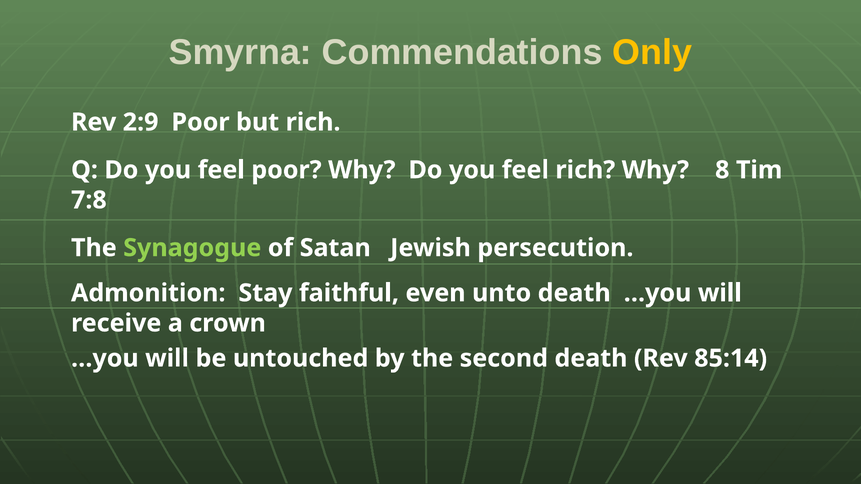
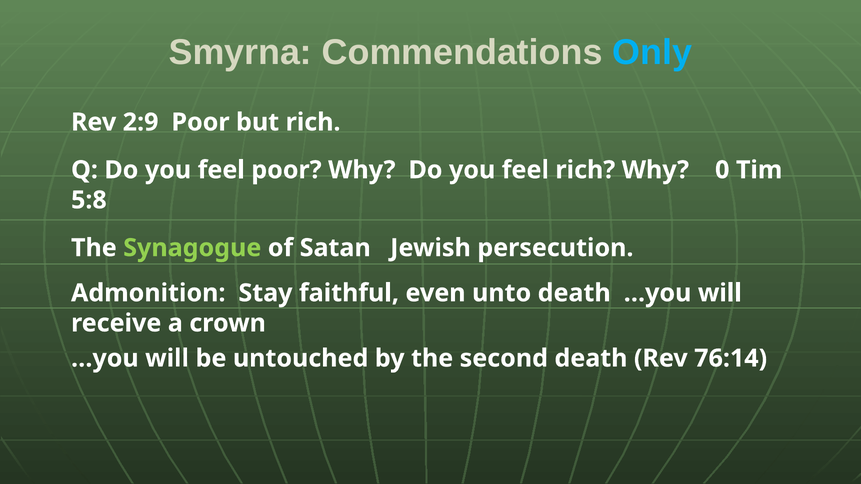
Only colour: yellow -> light blue
8: 8 -> 0
7:8: 7:8 -> 5:8
85:14: 85:14 -> 76:14
